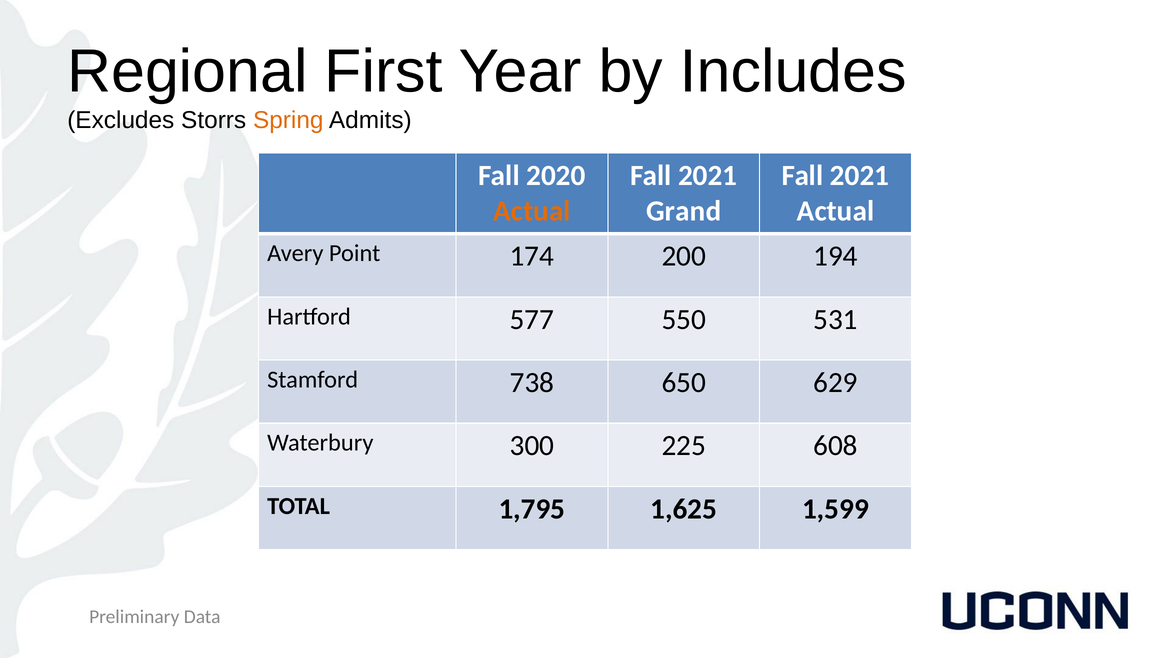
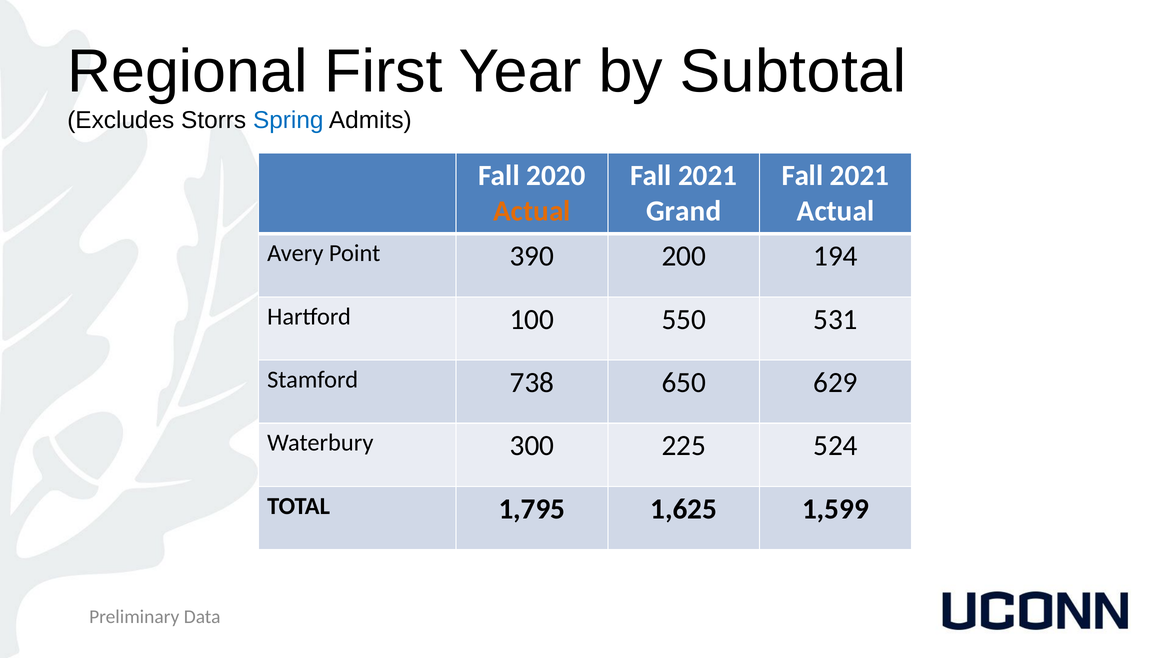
Includes: Includes -> Subtotal
Spring colour: orange -> blue
174: 174 -> 390
577: 577 -> 100
608: 608 -> 524
